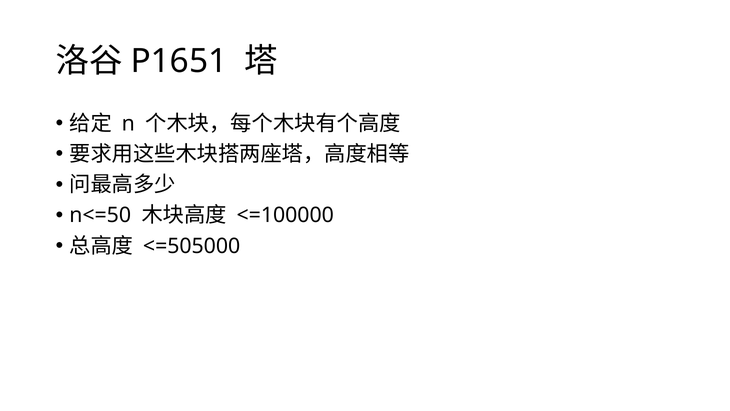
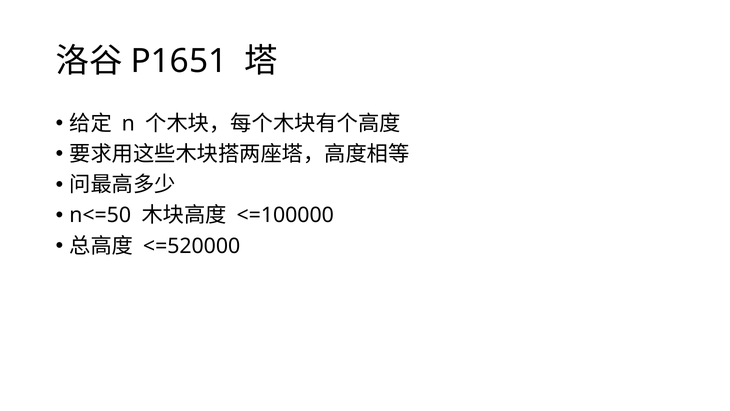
<=505000: <=505000 -> <=520000
